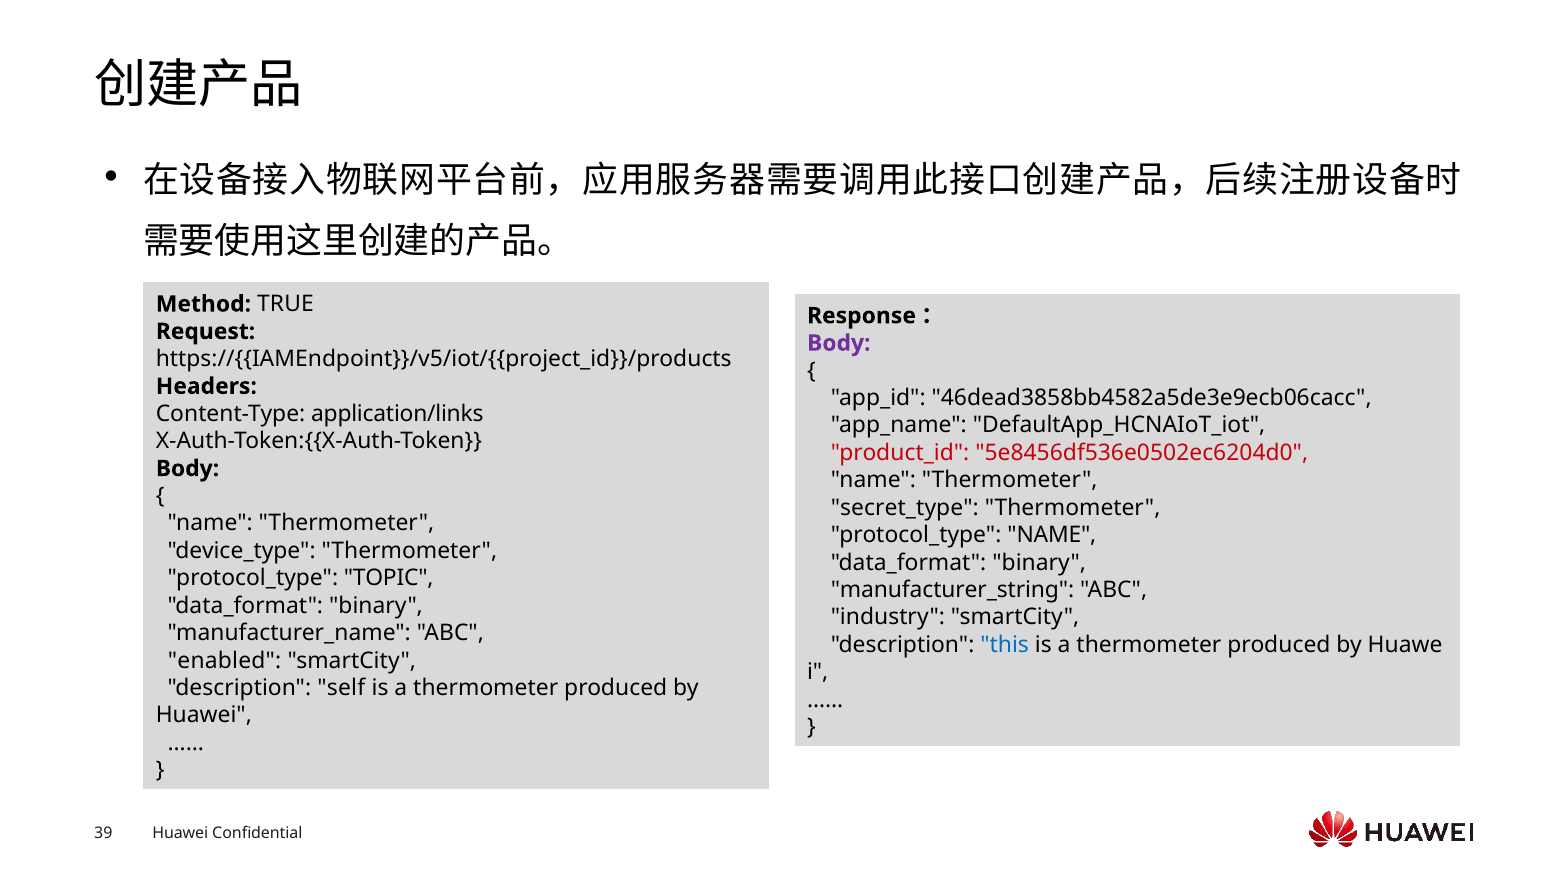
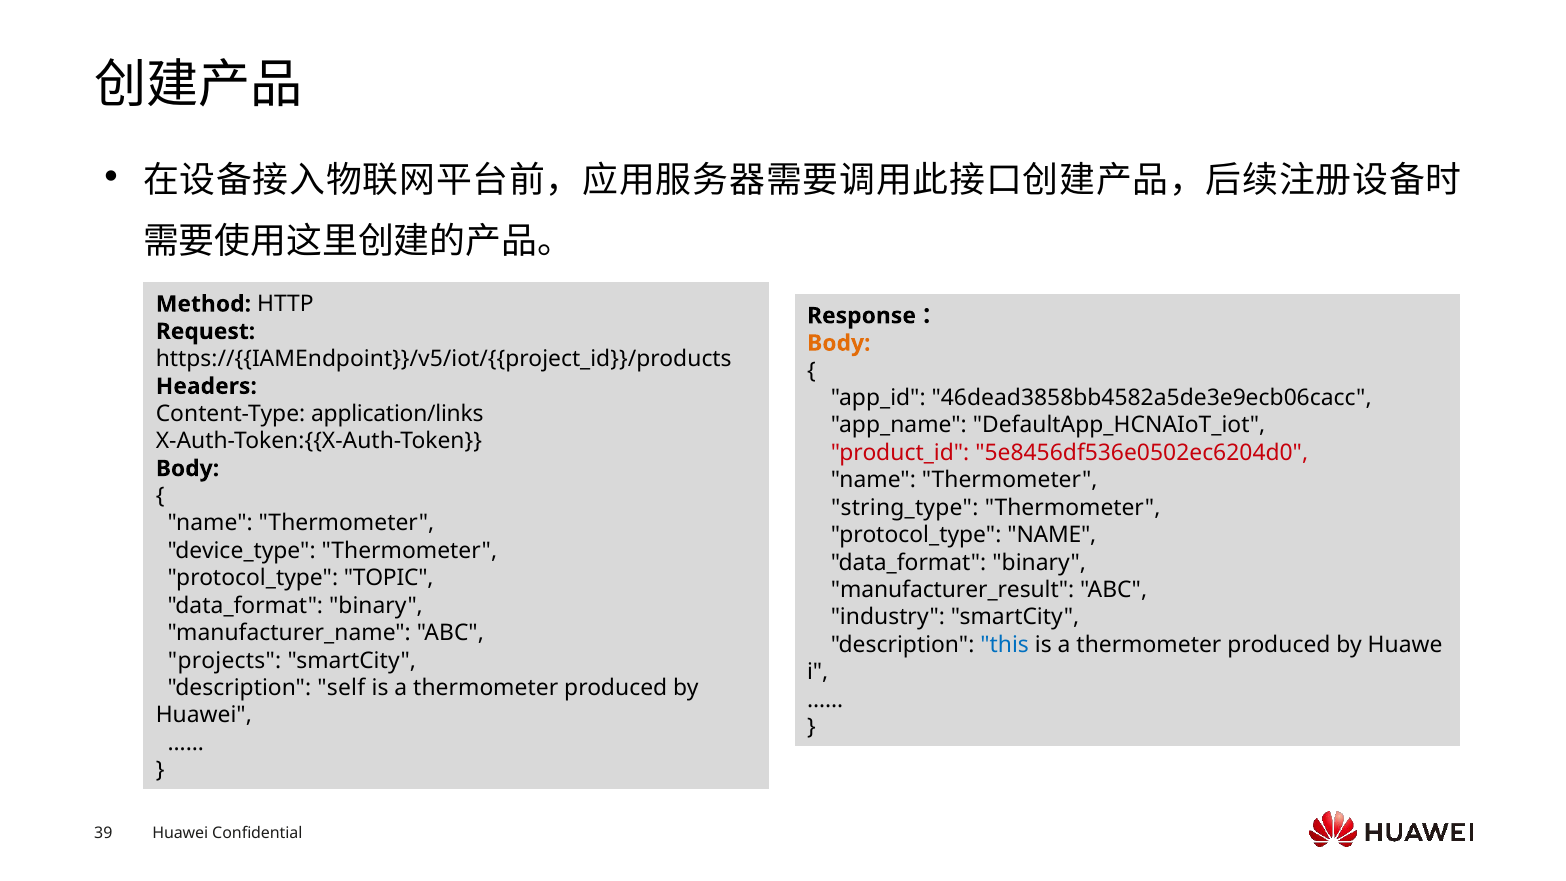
TRUE: TRUE -> HTTP
Body at (839, 343) colour: purple -> orange
secret_type: secret_type -> string_type
manufacturer_string: manufacturer_string -> manufacturer_result
enabled: enabled -> projects
